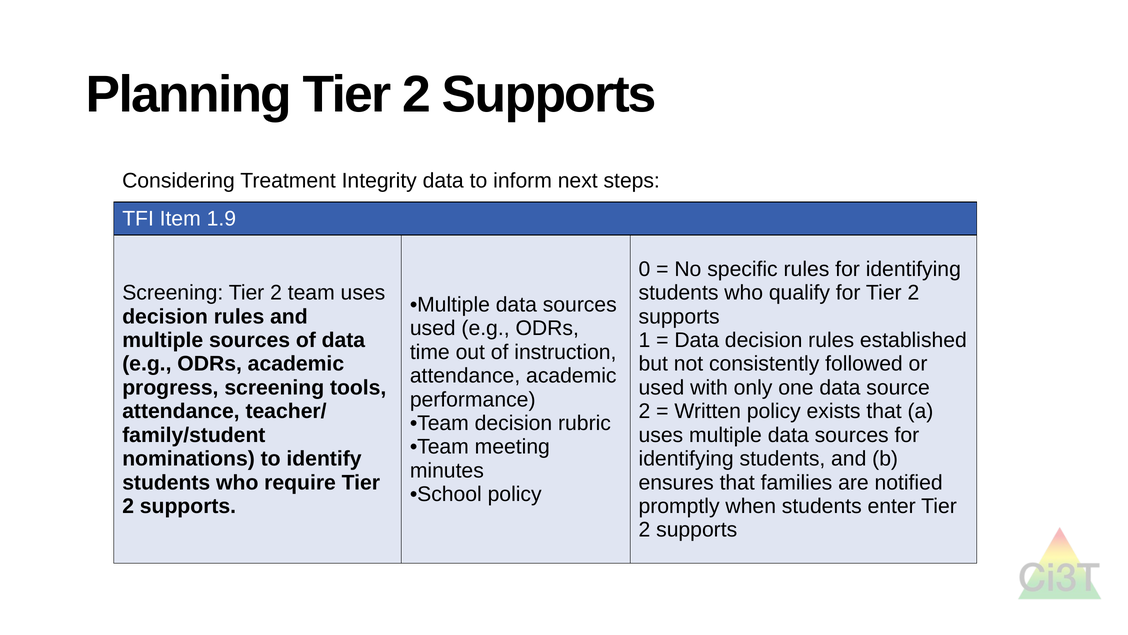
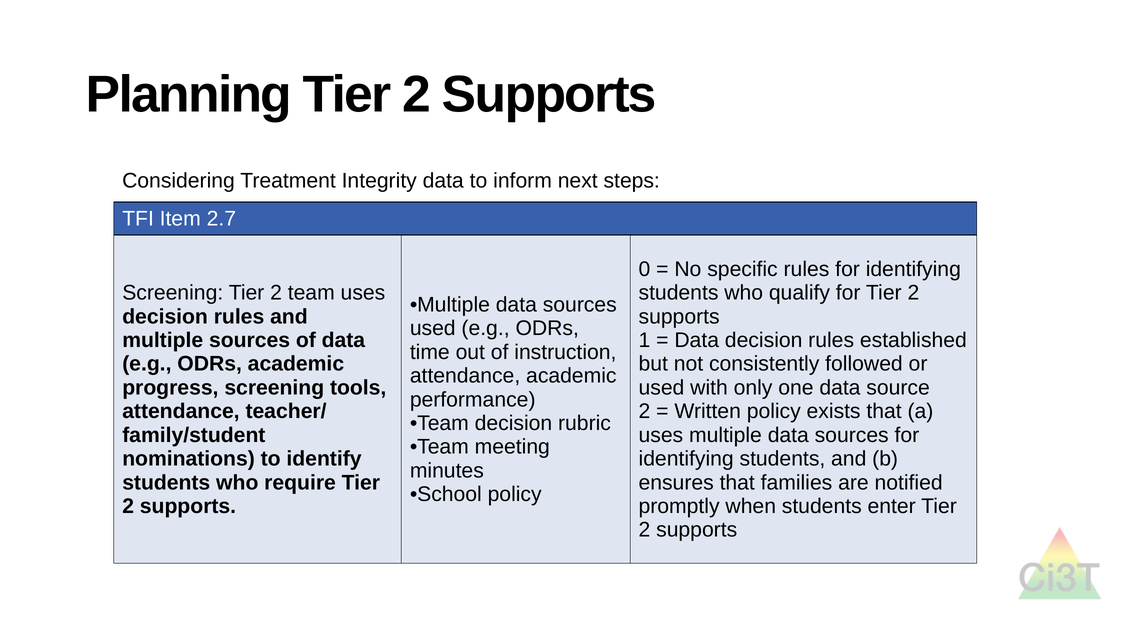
1.9: 1.9 -> 2.7
